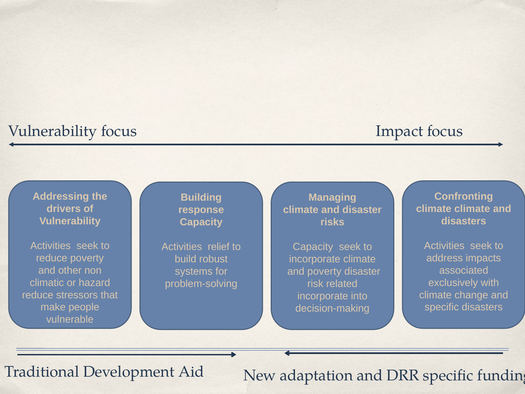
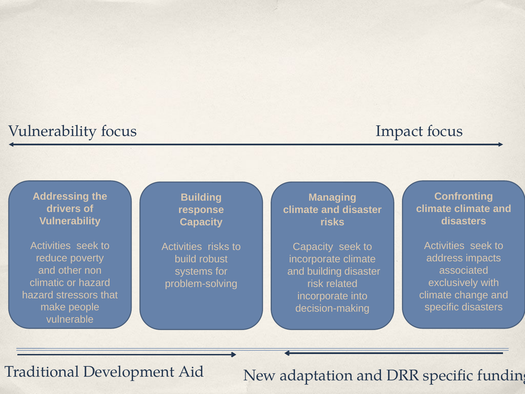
Activities relief: relief -> risks
and poverty: poverty -> building
reduce at (38, 295): reduce -> hazard
